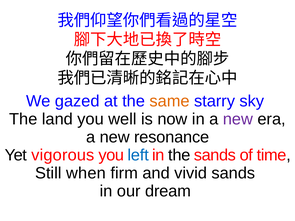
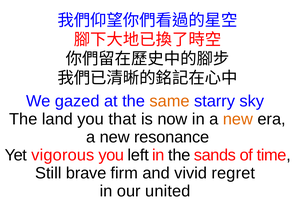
well: well -> that
new at (238, 119) colour: purple -> orange
left colour: blue -> black
when: when -> brave
vivid sands: sands -> regret
dream: dream -> united
